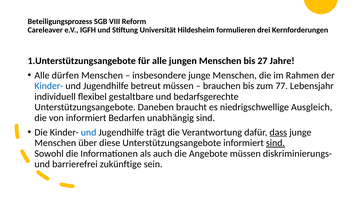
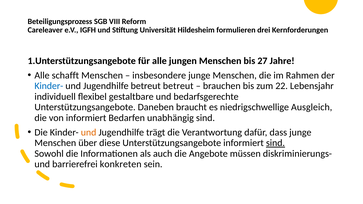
dürfen: dürfen -> schafft
betreut müssen: müssen -> betreut
77: 77 -> 22
und at (89, 132) colour: blue -> orange
dass underline: present -> none
zukünftige: zukünftige -> konkreten
